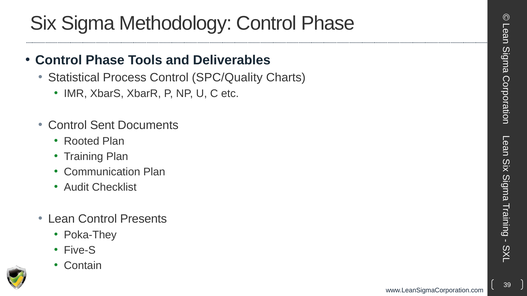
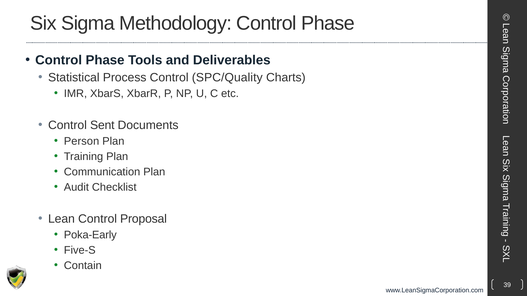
Rooted: Rooted -> Person
Presents: Presents -> Proposal
Poka-They: Poka-They -> Poka-Early
